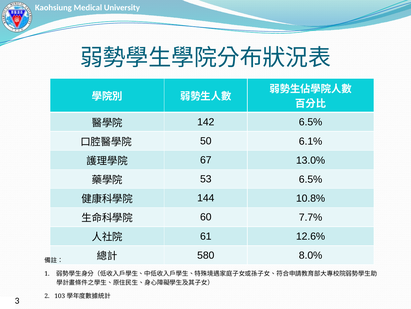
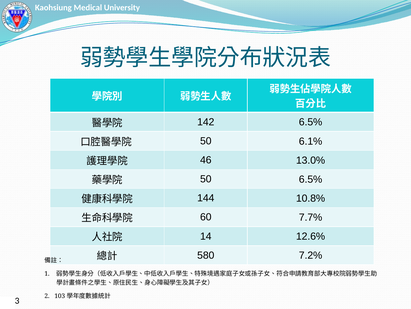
67: 67 -> 46
53 at (206, 179): 53 -> 50
61: 61 -> 14
8.0%: 8.0% -> 7.2%
